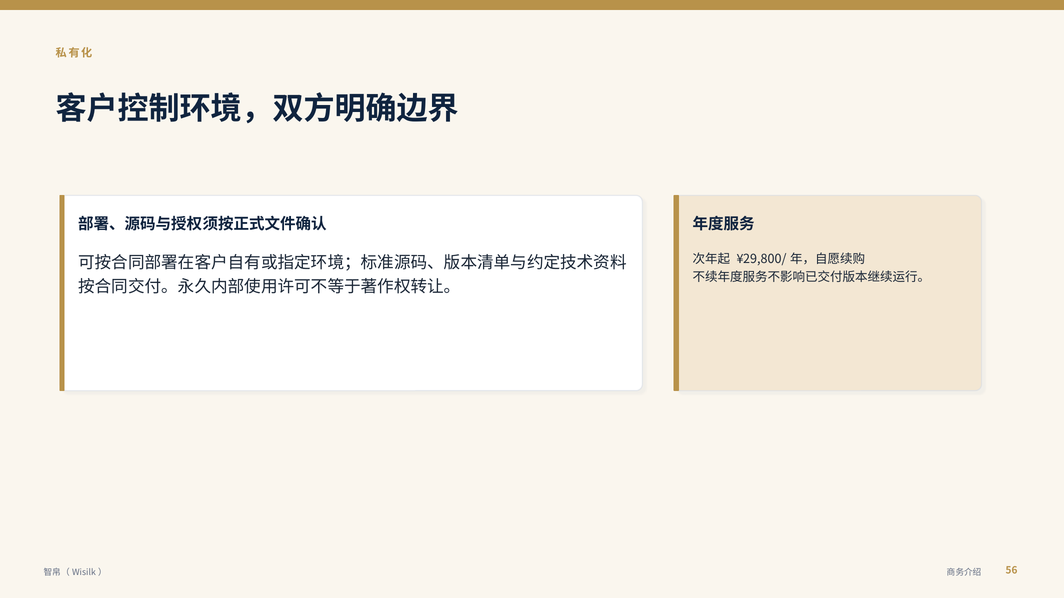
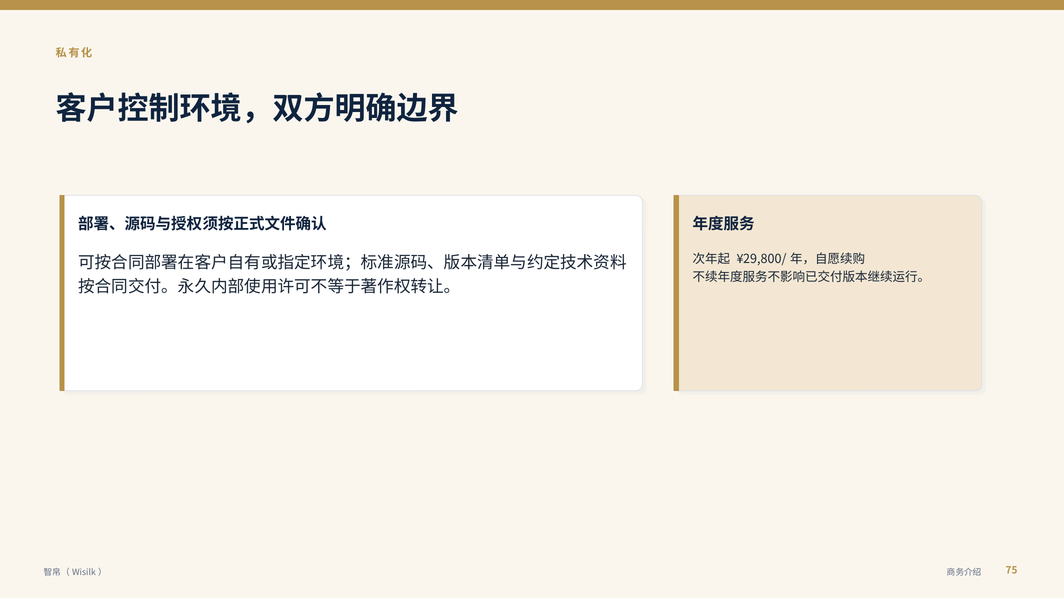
56: 56 -> 75
